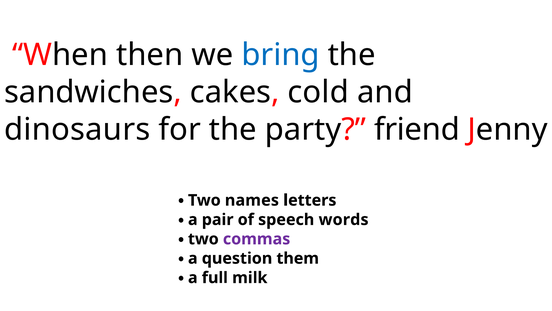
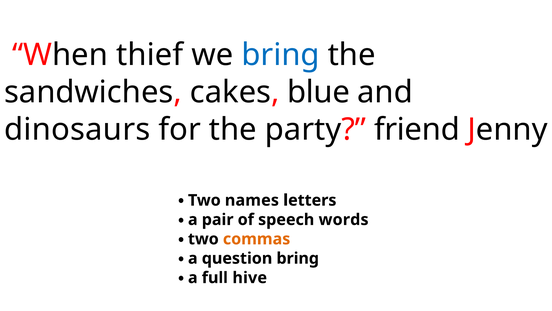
then: then -> thief
cold: cold -> blue
commas colour: purple -> orange
question them: them -> bring
milk: milk -> hive
